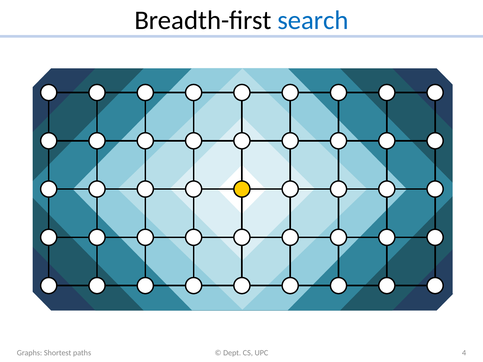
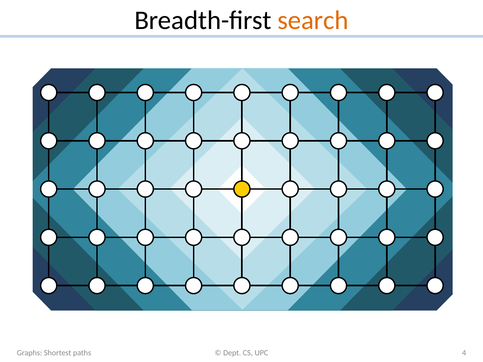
search colour: blue -> orange
